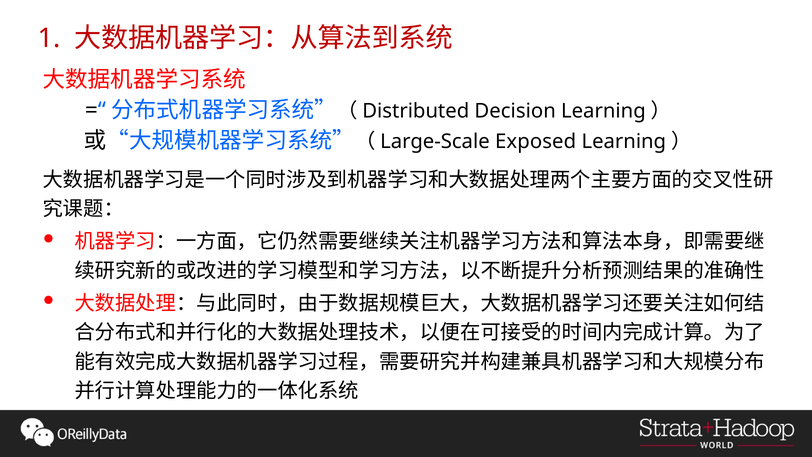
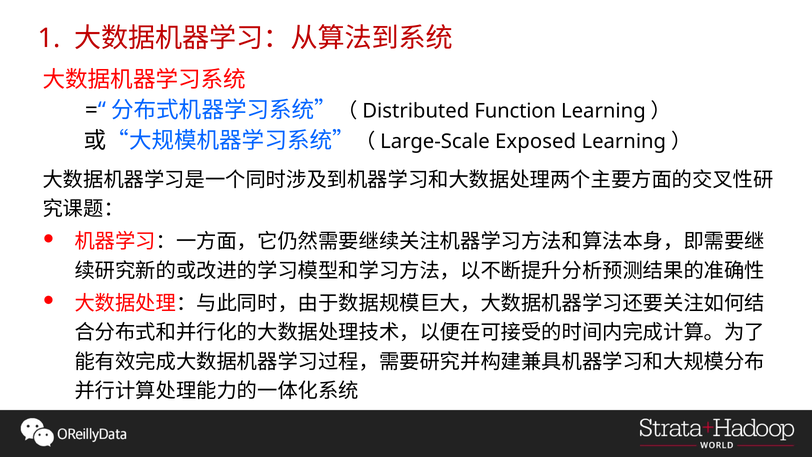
Decision: Decision -> Function
